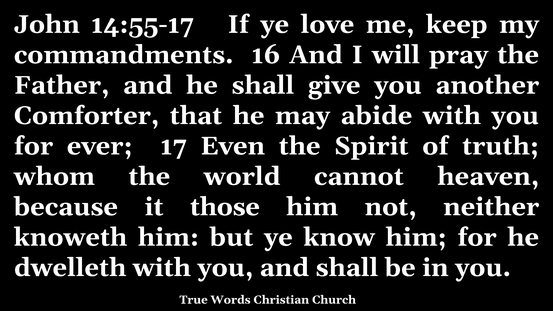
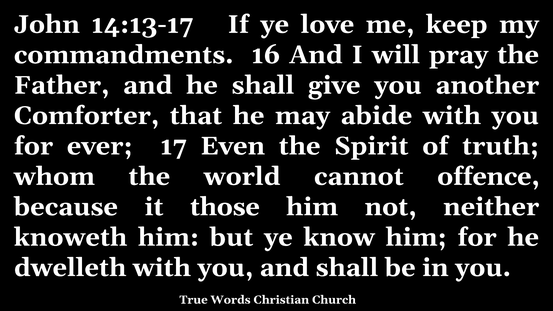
14:55-17: 14:55-17 -> 14:13-17
heaven: heaven -> offence
